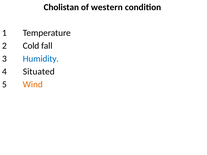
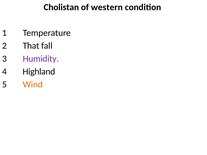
Cold: Cold -> That
Humidity colour: blue -> purple
Situated: Situated -> Highland
